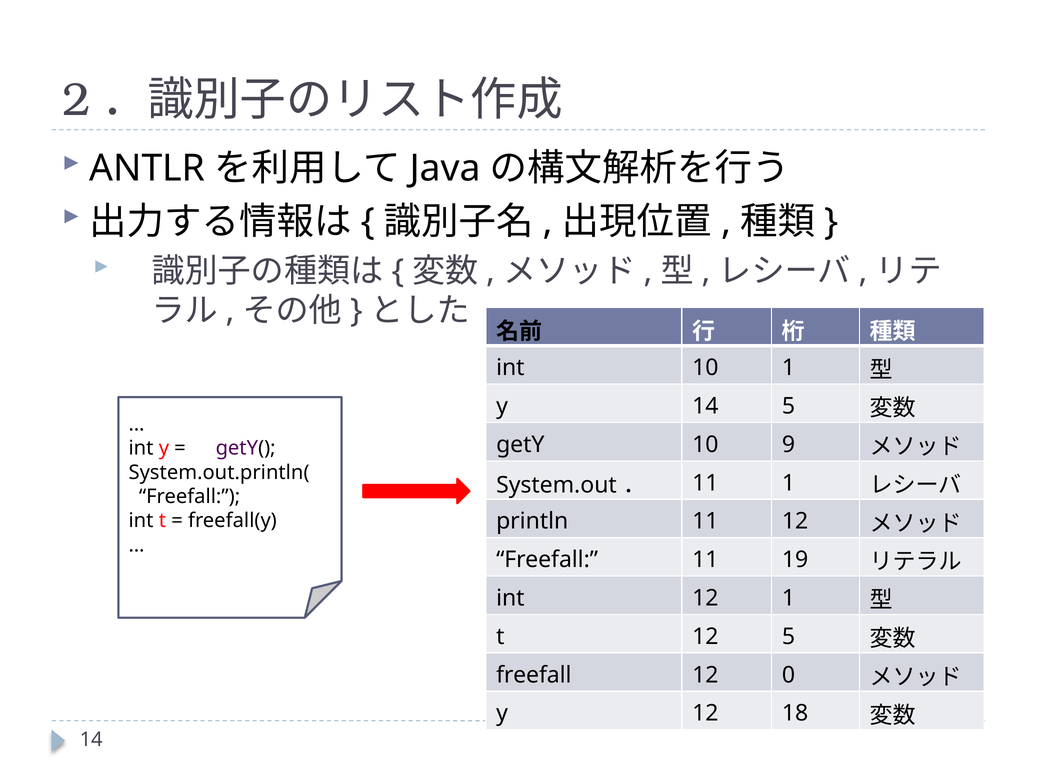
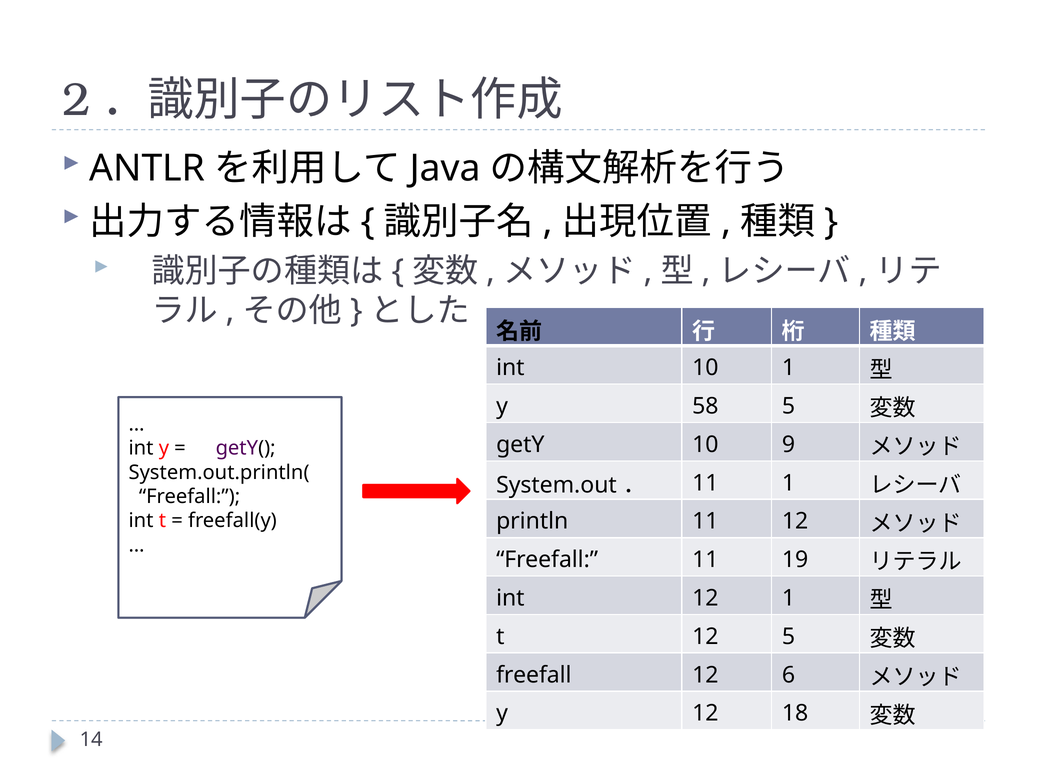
y 14: 14 -> 58
0: 0 -> 6
